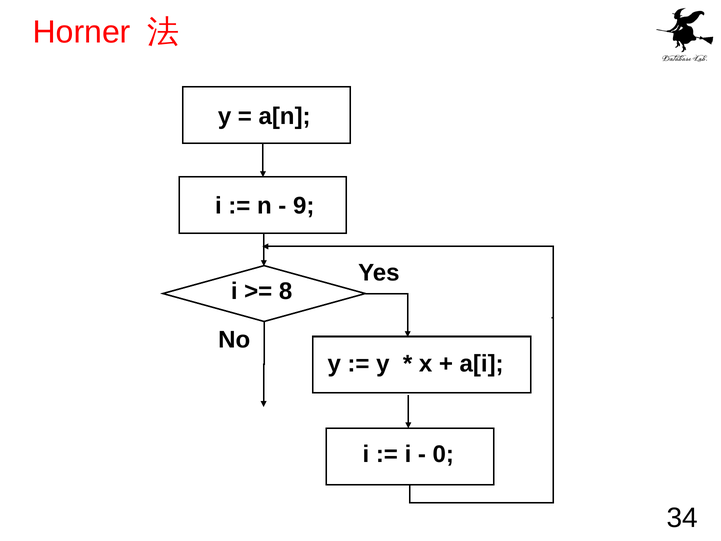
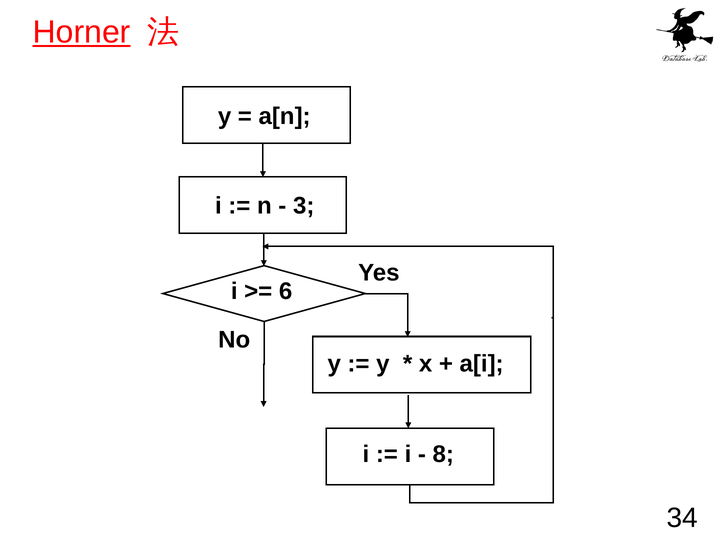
Horner underline: none -> present
9: 9 -> 3
8: 8 -> 6
0: 0 -> 8
